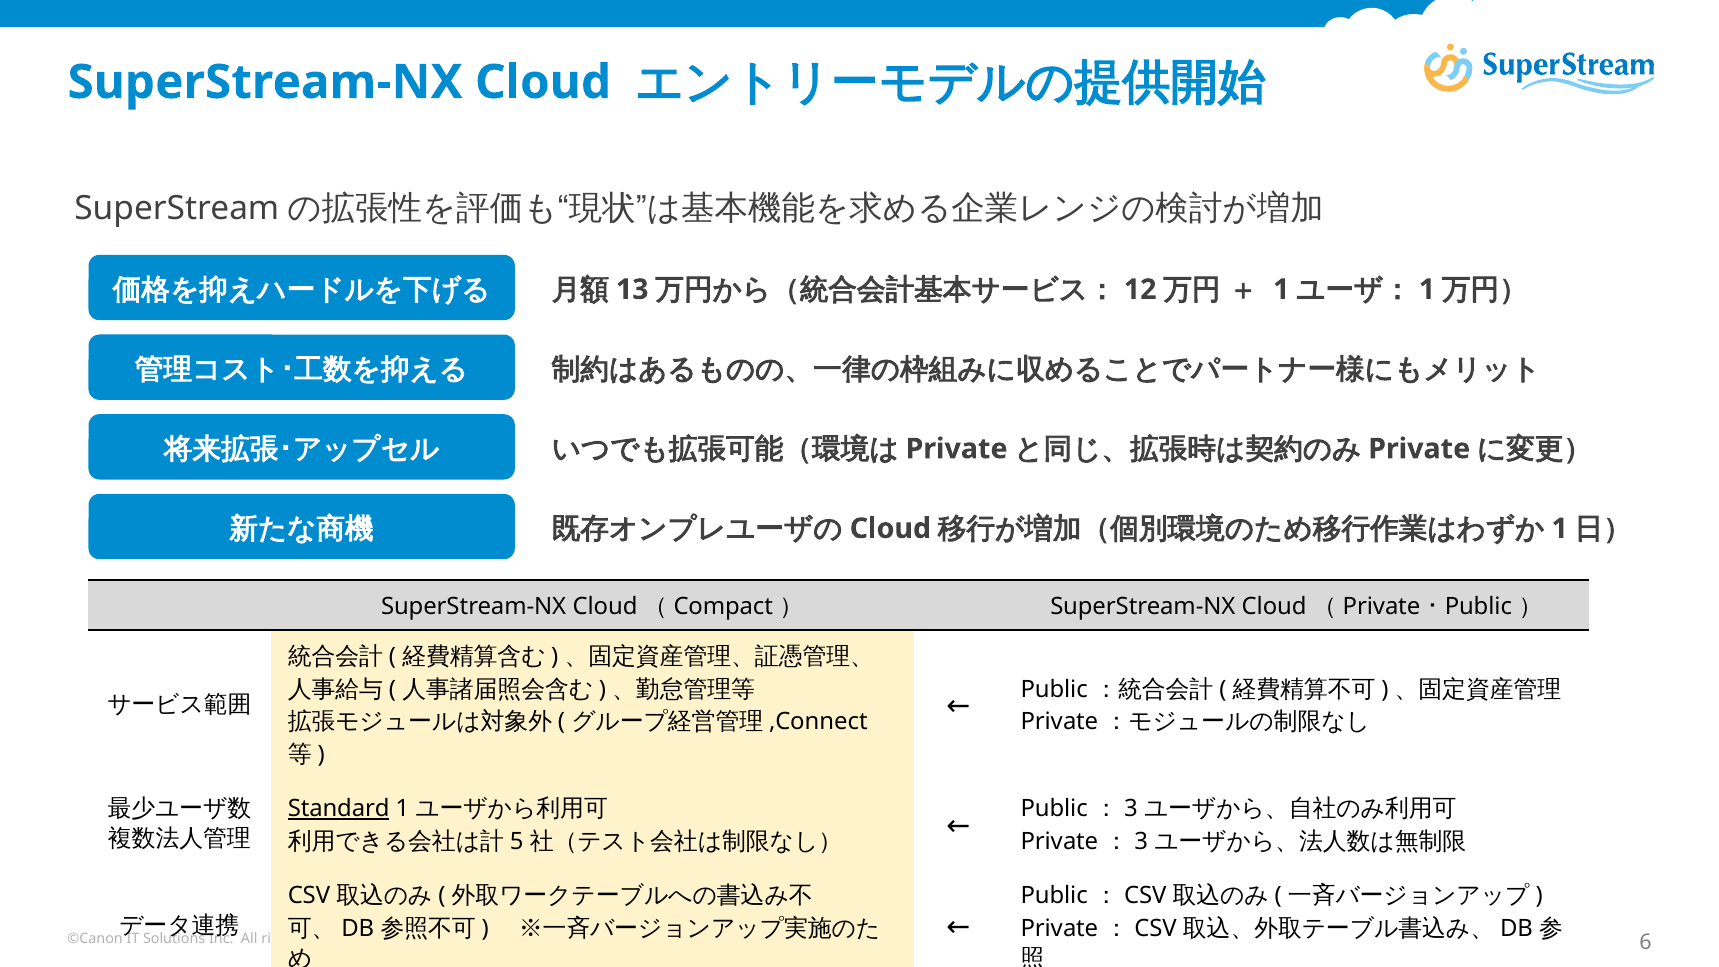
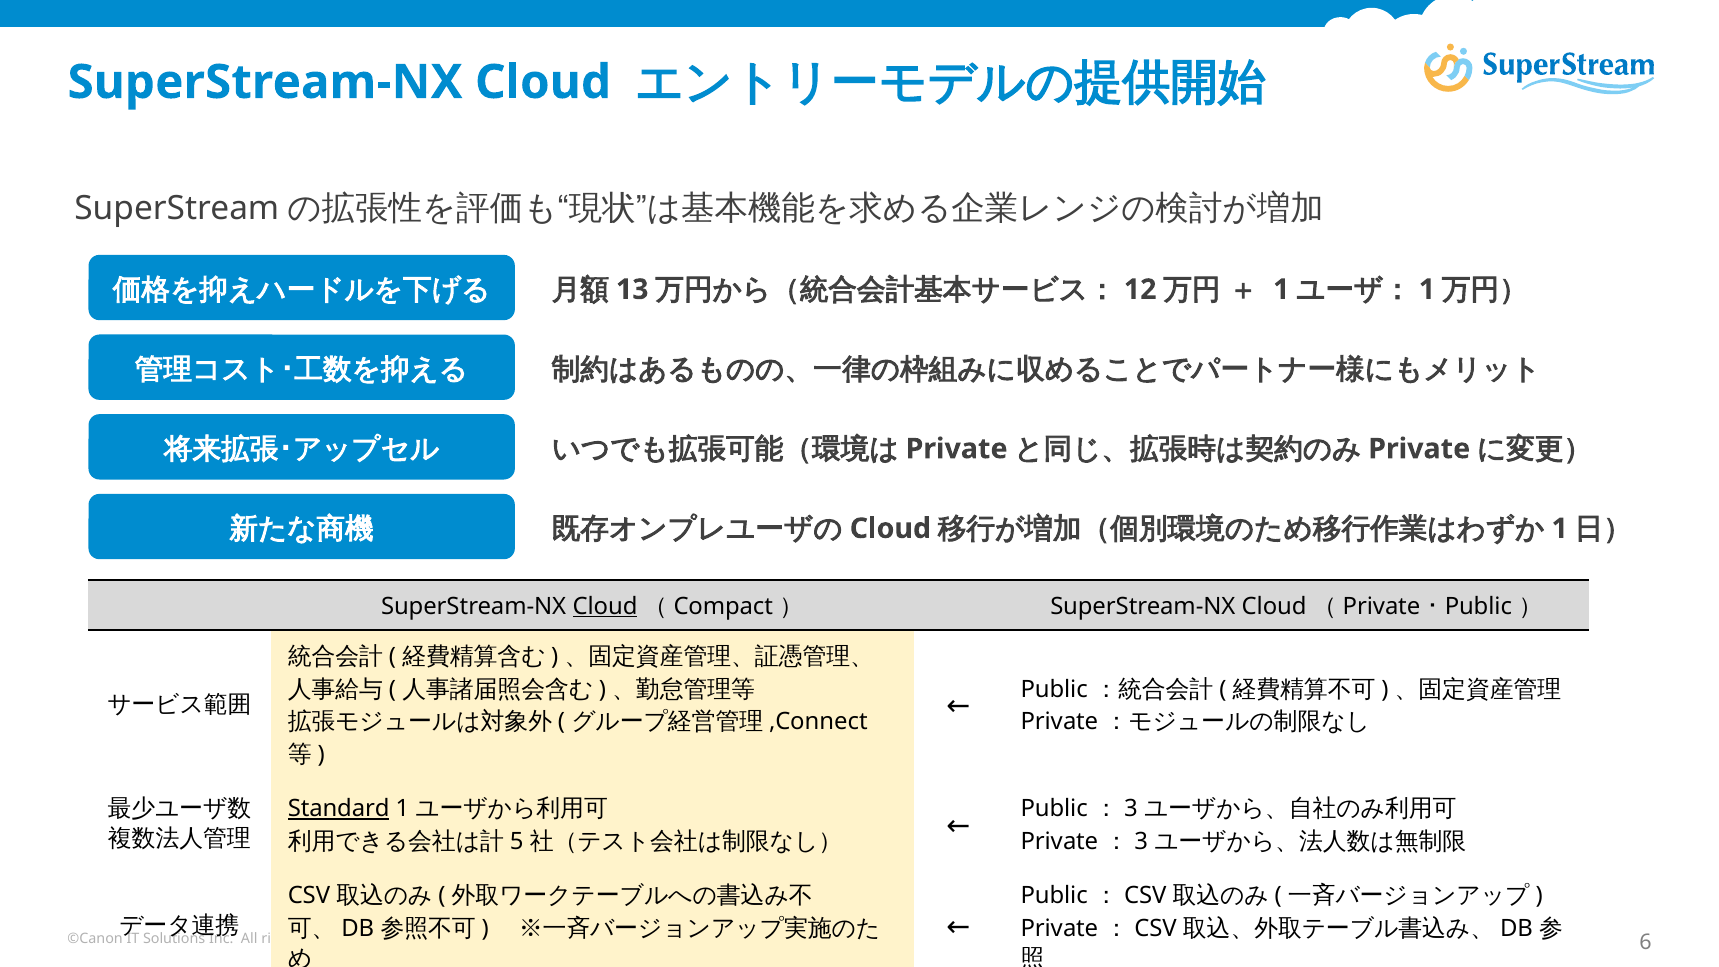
Cloud at (605, 606) underline: none -> present
